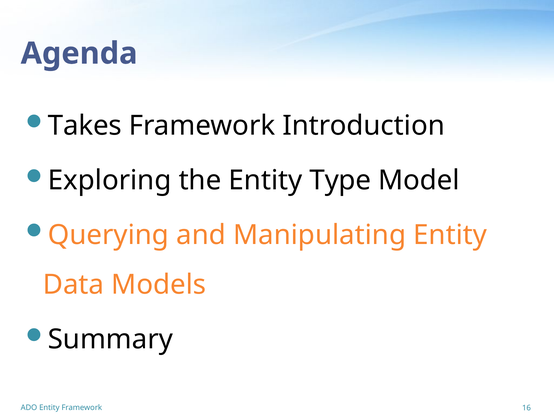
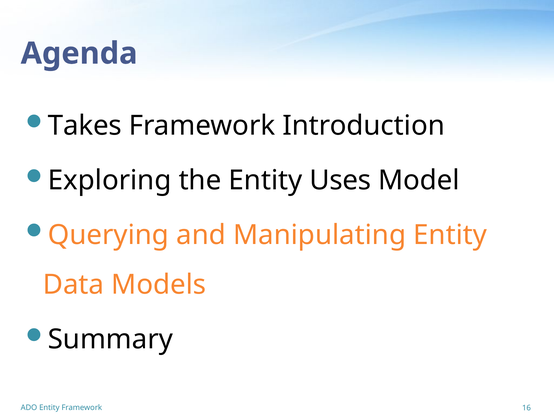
Type: Type -> Uses
